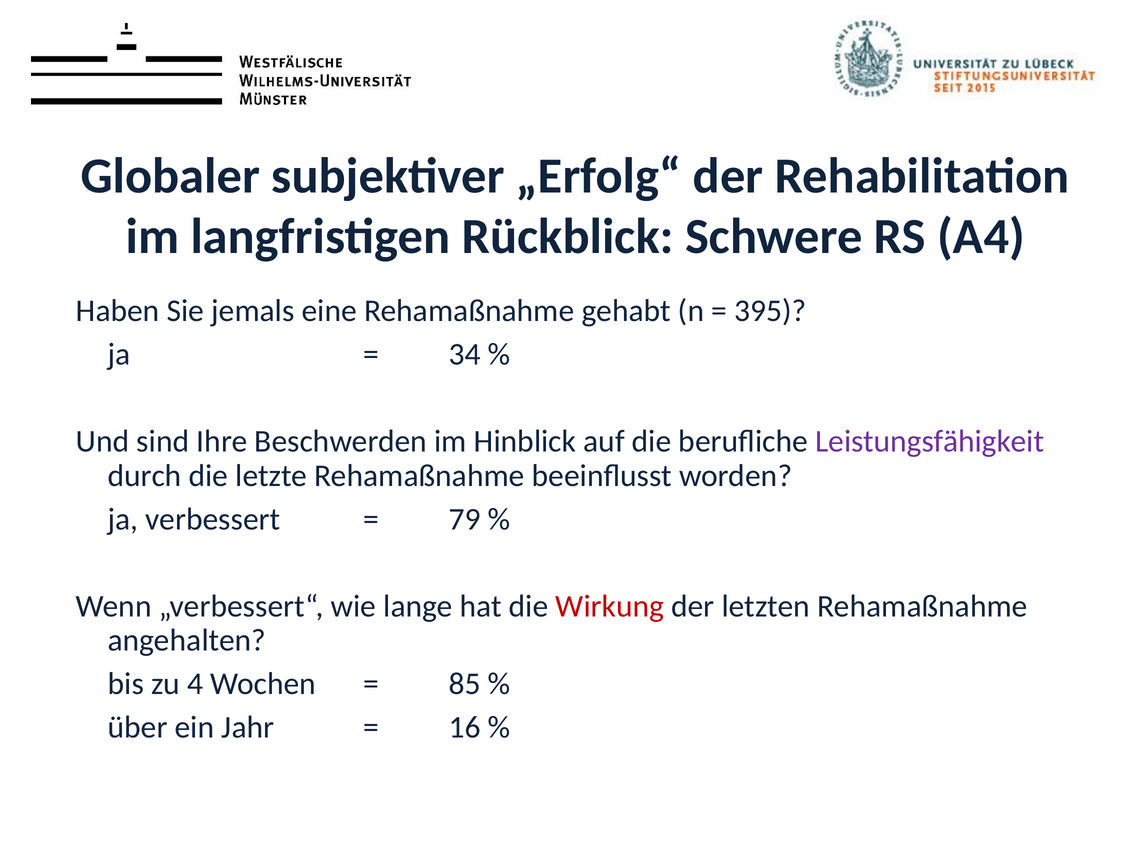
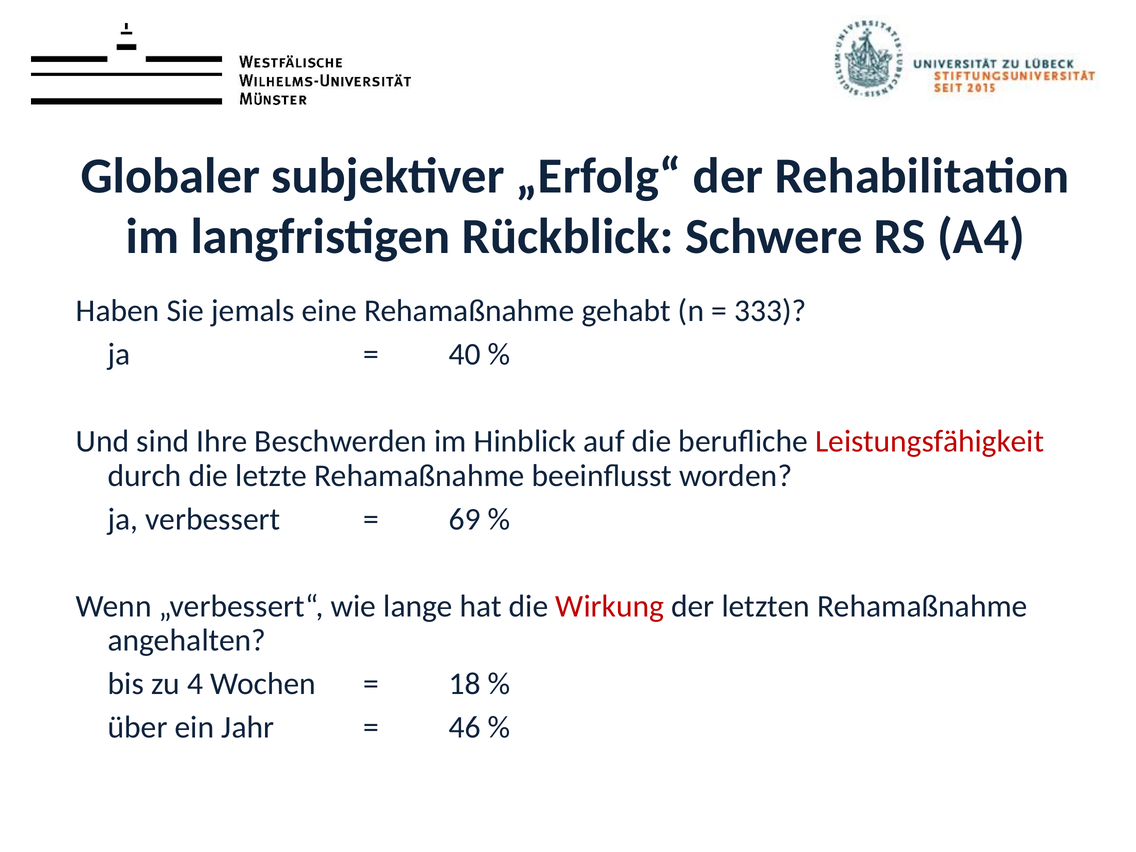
395: 395 -> 333
34: 34 -> 40
Leistungsfähigkeit colour: purple -> red
79: 79 -> 69
85: 85 -> 18
16: 16 -> 46
